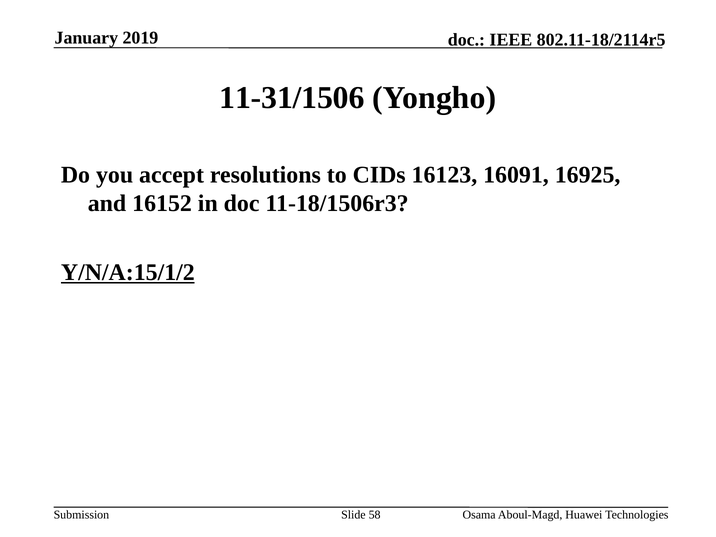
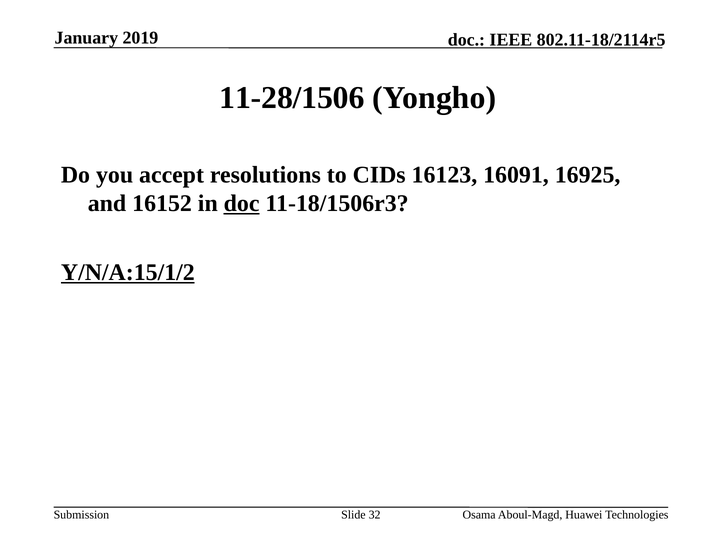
11-31/1506: 11-31/1506 -> 11-28/1506
doc at (242, 203) underline: none -> present
58: 58 -> 32
